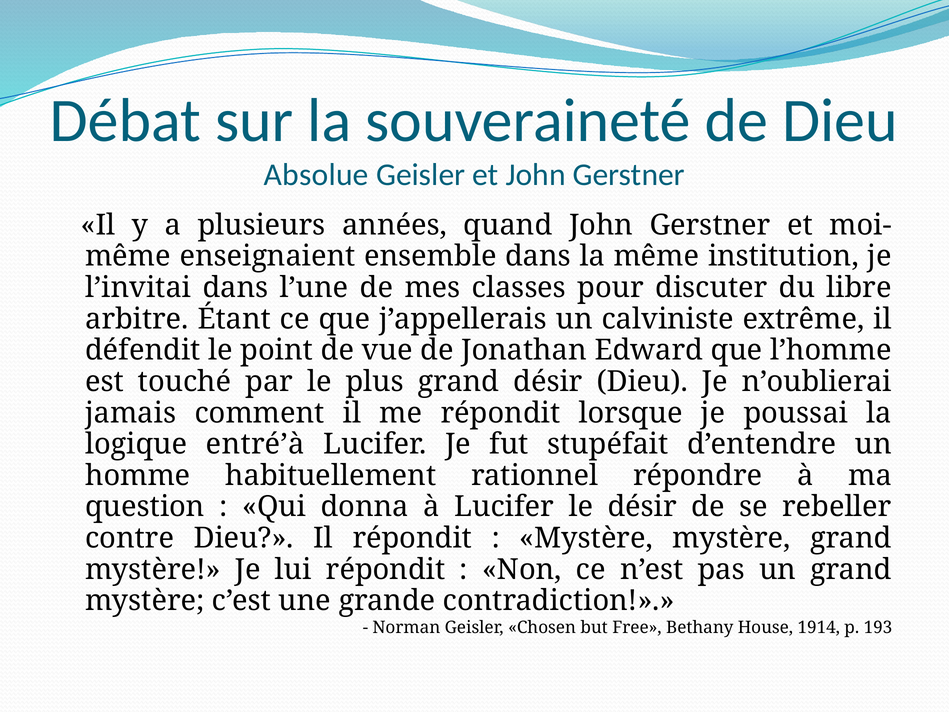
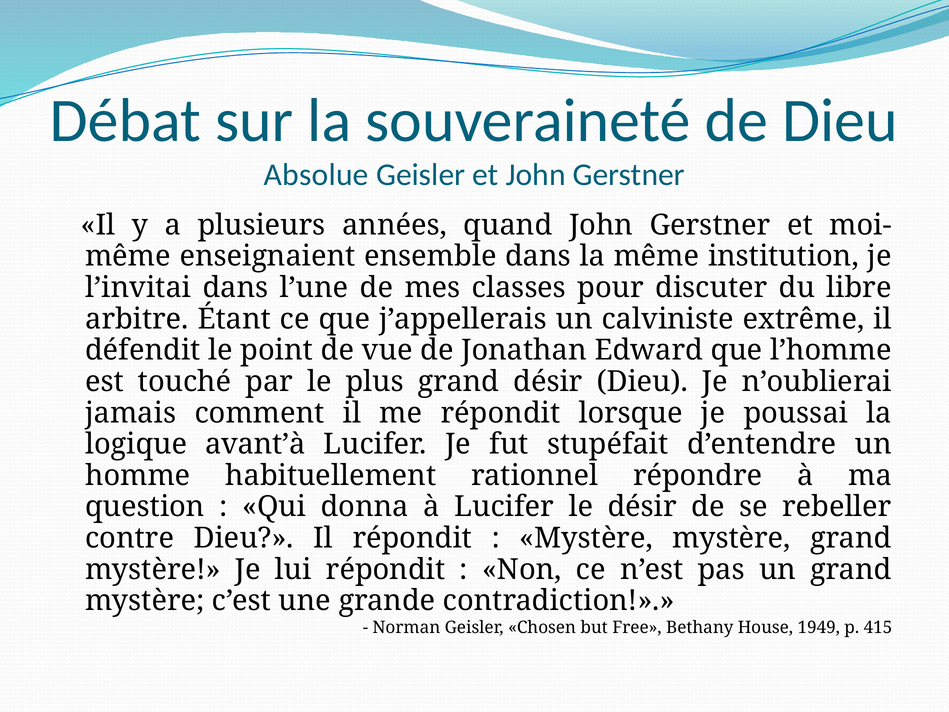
entré’à: entré’à -> avant’à
1914: 1914 -> 1949
193: 193 -> 415
